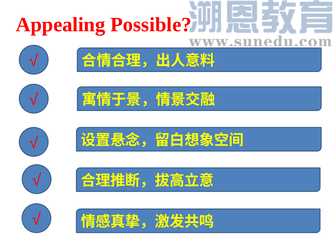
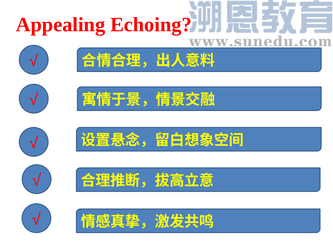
Possible: Possible -> Echoing
